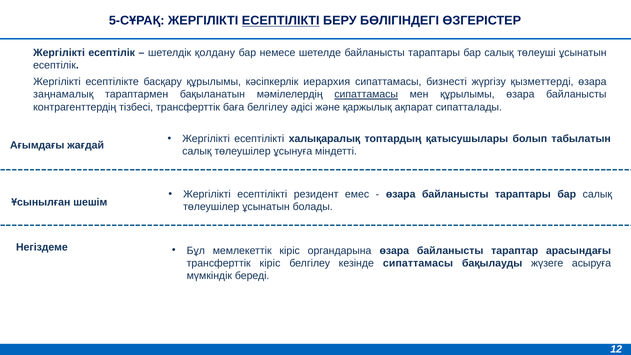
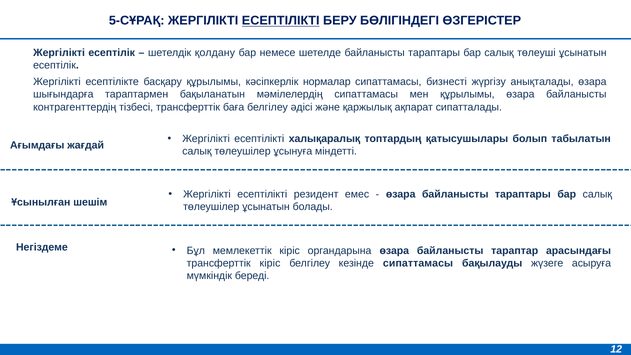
иерархия: иерархия -> нормалар
қызметтерді: қызметтерді -> анықталады
заңнамалық: заңнамалық -> шығындарға
сипаттамасы at (366, 94) underline: present -> none
